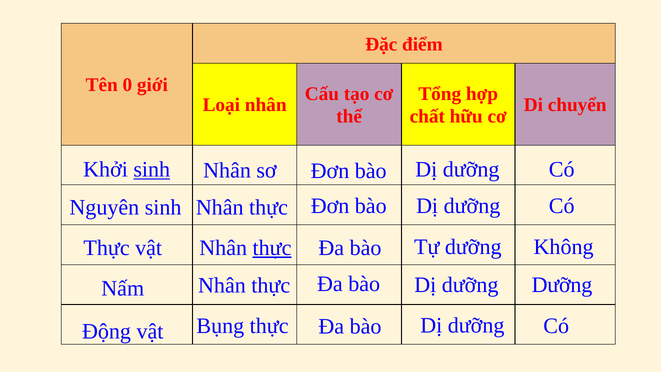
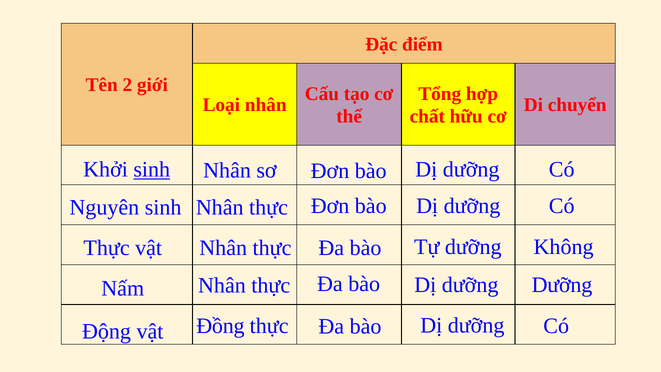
0: 0 -> 2
thực at (272, 248) underline: present -> none
Bụng: Bụng -> Đồng
